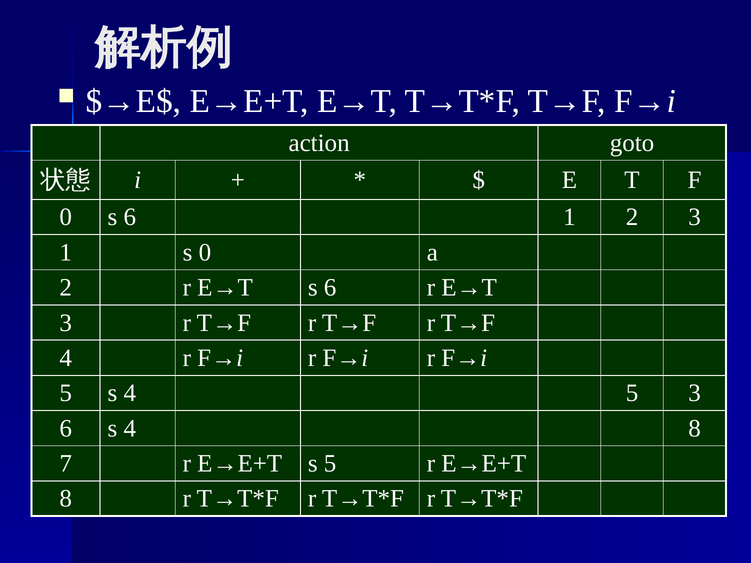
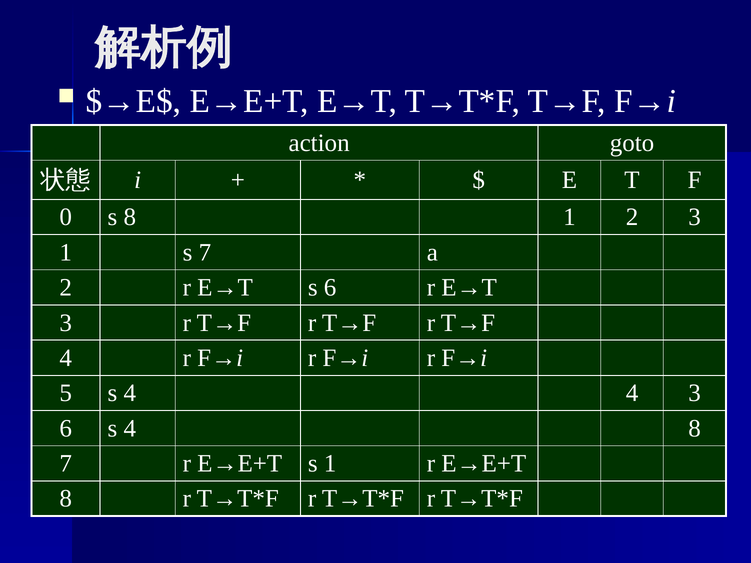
0 s 6: 6 -> 8
s 0: 0 -> 7
4 5: 5 -> 4
s 5: 5 -> 1
